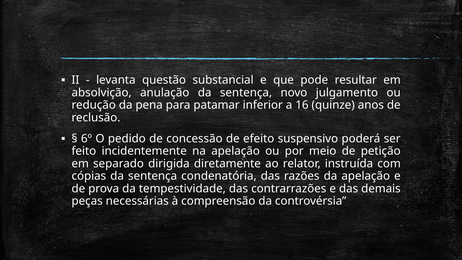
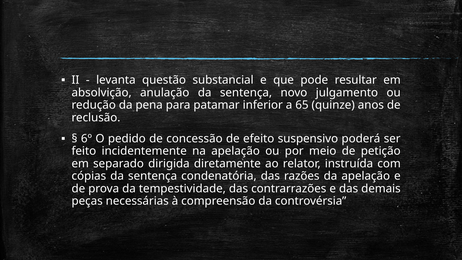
16: 16 -> 65
